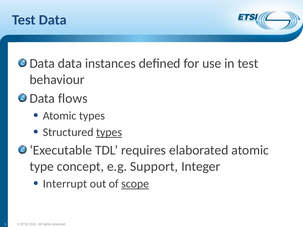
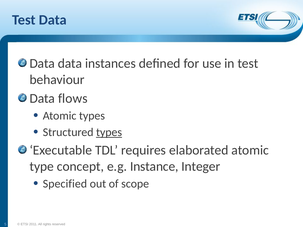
Support: Support -> Instance
Interrupt: Interrupt -> Specified
scope underline: present -> none
